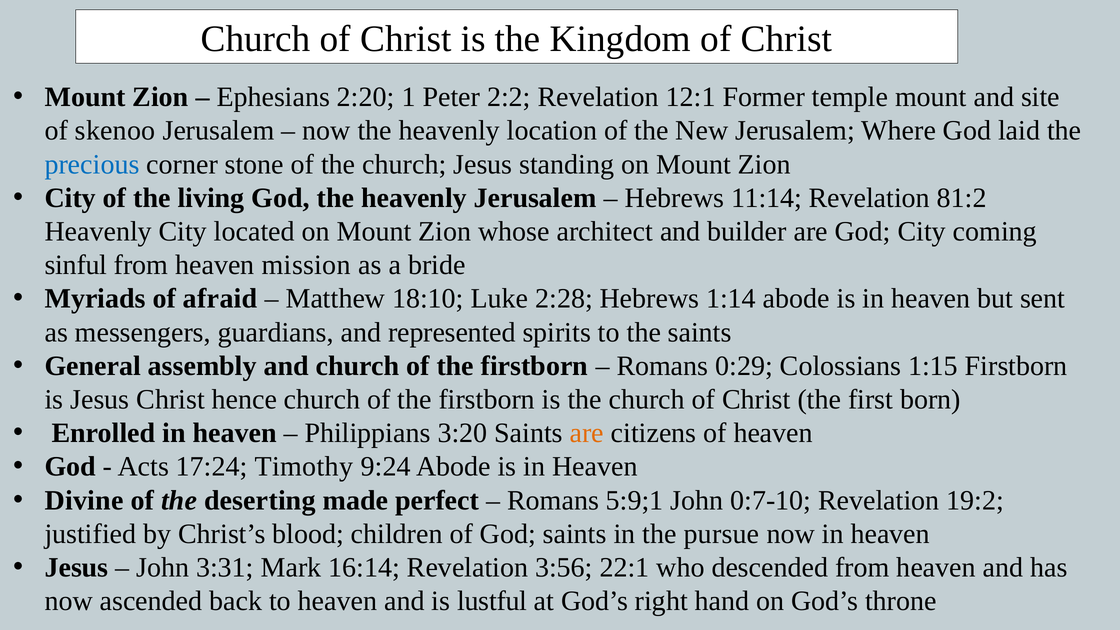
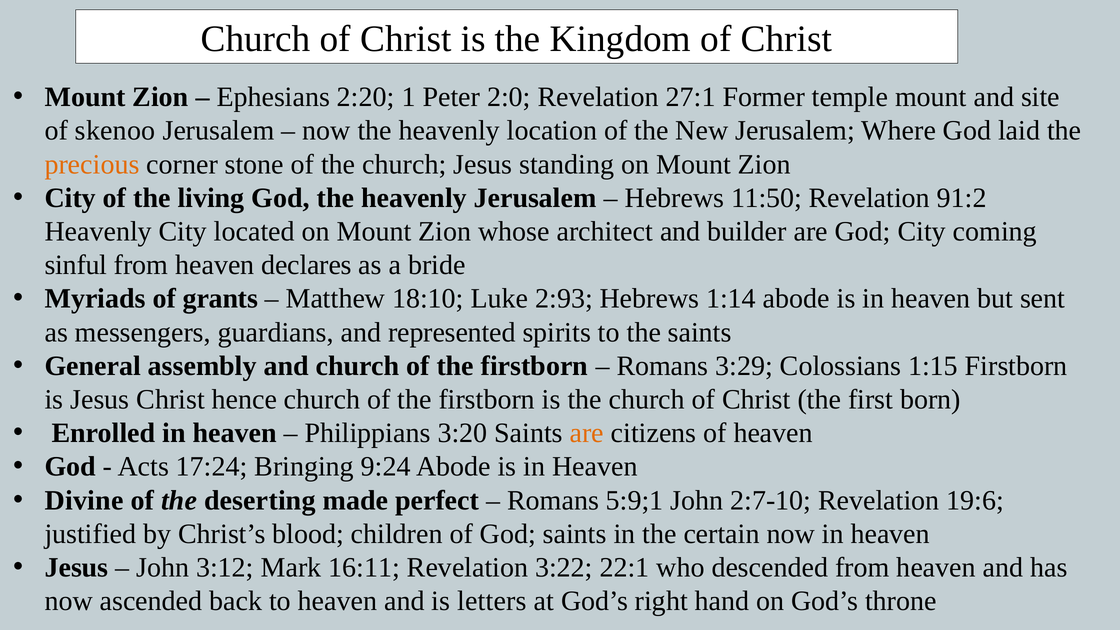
2:2: 2:2 -> 2:0
12:1: 12:1 -> 27:1
precious colour: blue -> orange
11:14: 11:14 -> 11:50
81:2: 81:2 -> 91:2
mission: mission -> declares
afraid: afraid -> grants
2:28: 2:28 -> 2:93
0:29: 0:29 -> 3:29
Timothy: Timothy -> Bringing
0:7-10: 0:7-10 -> 2:7-10
19:2: 19:2 -> 19:6
pursue: pursue -> certain
3:31: 3:31 -> 3:12
16:14: 16:14 -> 16:11
3:56: 3:56 -> 3:22
lustful: lustful -> letters
